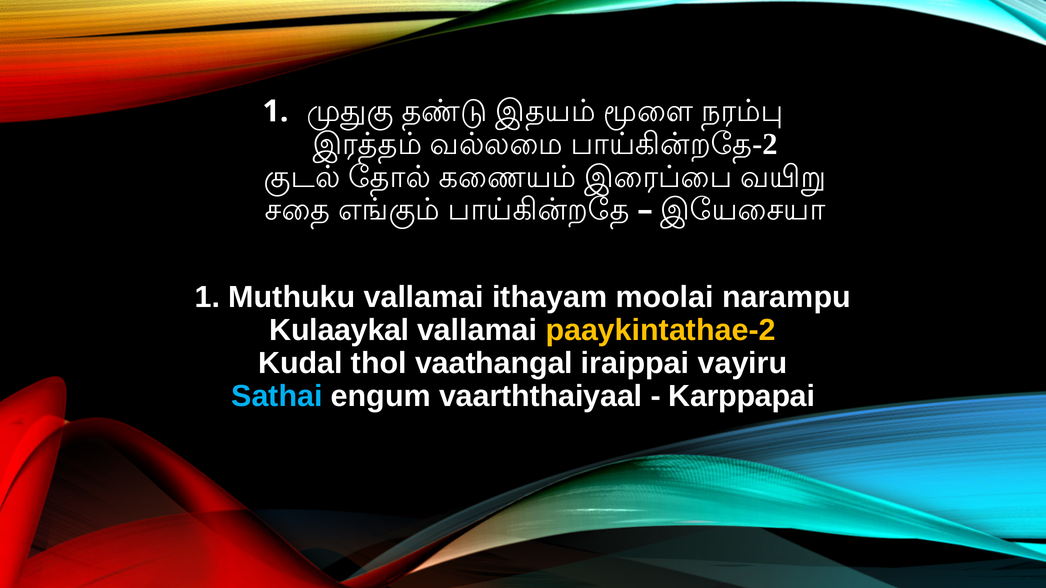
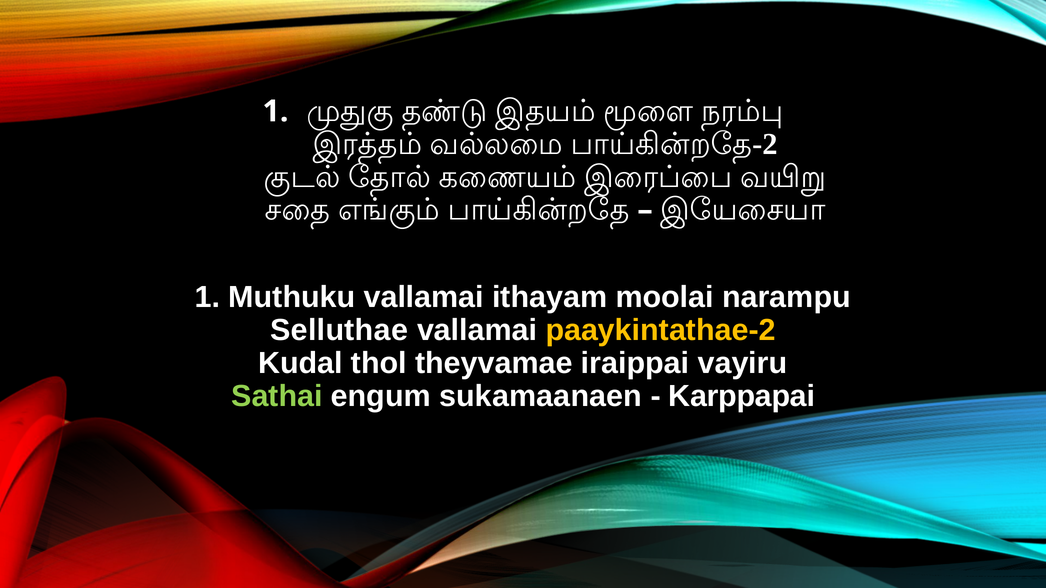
Kulaaykal: Kulaaykal -> Selluthae
vaathangal: vaathangal -> theyvamae
Sathai colour: light blue -> light green
vaarththaiyaal: vaarththaiyaal -> sukamaanaen
